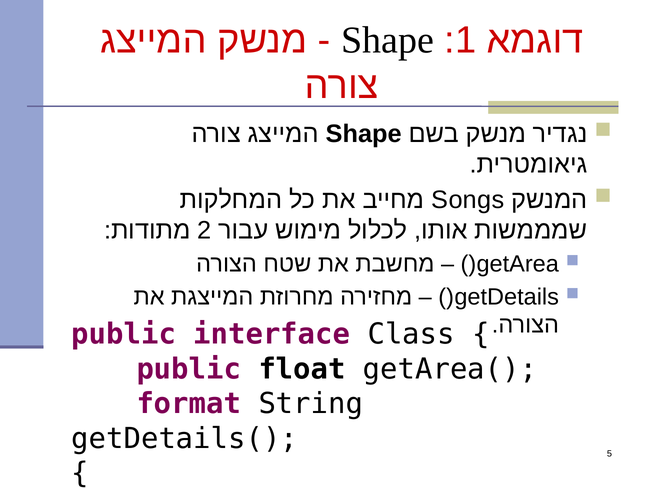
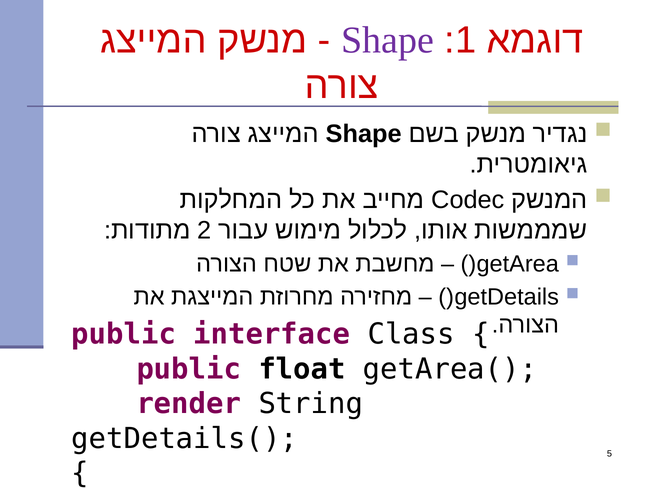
Shape at (388, 40) colour: black -> purple
Songs: Songs -> Codec
format: format -> render
